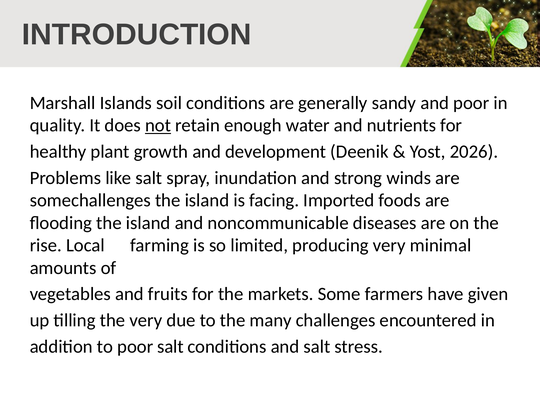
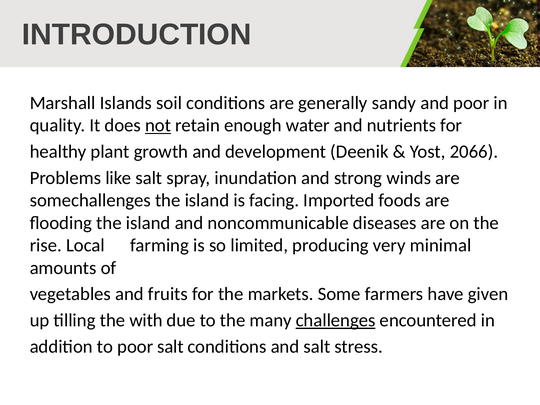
2026: 2026 -> 2066
the very: very -> with
challenges underline: none -> present
